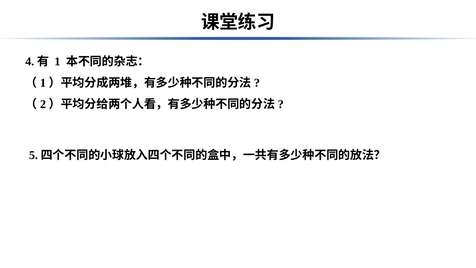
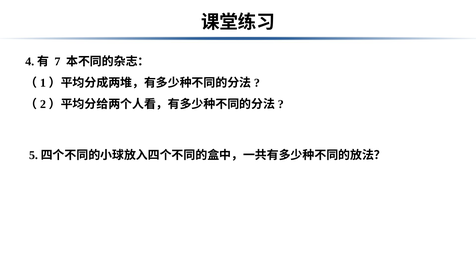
1: 1 -> 7
